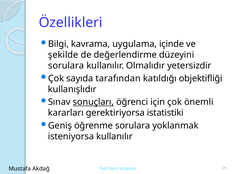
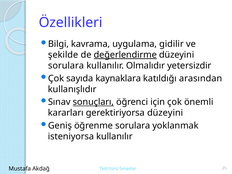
içinde: içinde -> gidilir
değerlendirme underline: none -> present
tarafından: tarafından -> kaynaklara
objektifliği: objektifliği -> arasından
gerektiriyorsa istatistiki: istatistiki -> düzeyini
